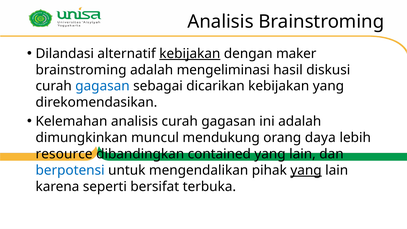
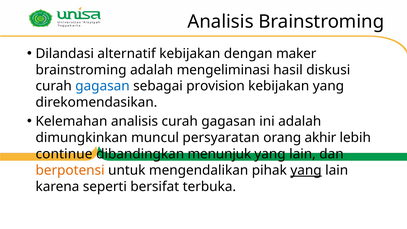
kebijakan at (190, 54) underline: present -> none
dicarikan: dicarikan -> provision
mendukung: mendukung -> persyaratan
daya: daya -> akhir
resource: resource -> continue
contained: contained -> menunjuk
berpotensi colour: blue -> orange
